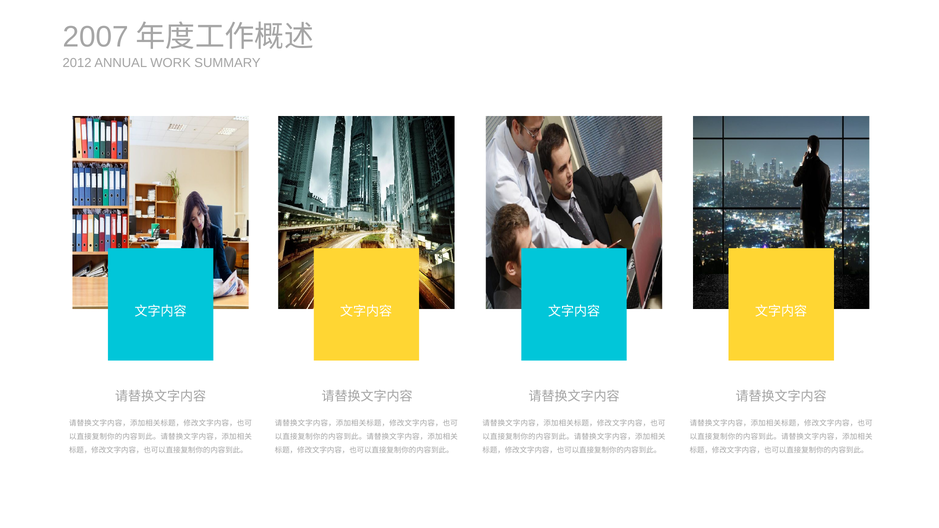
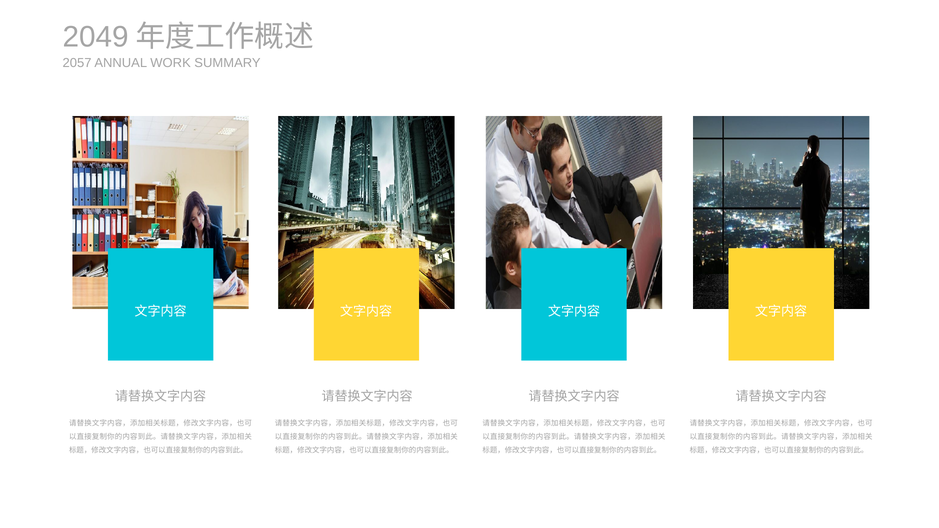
2007: 2007 -> 2049
2012: 2012 -> 2057
